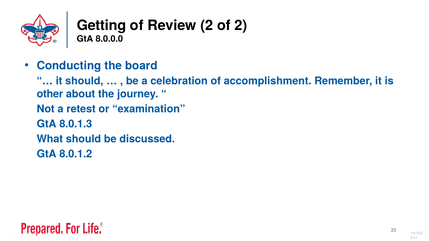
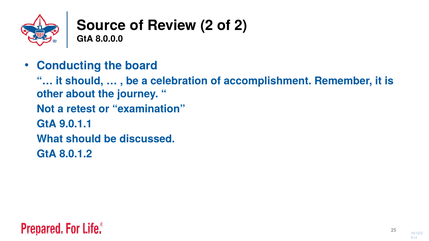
Getting: Getting -> Source
8.0.1.3: 8.0.1.3 -> 9.0.1.1
